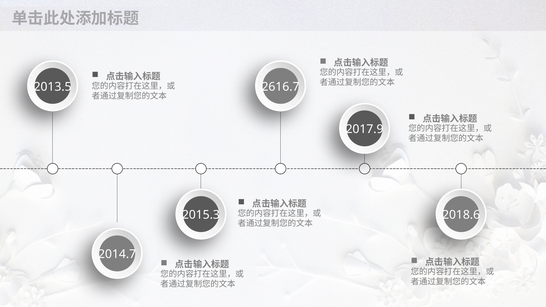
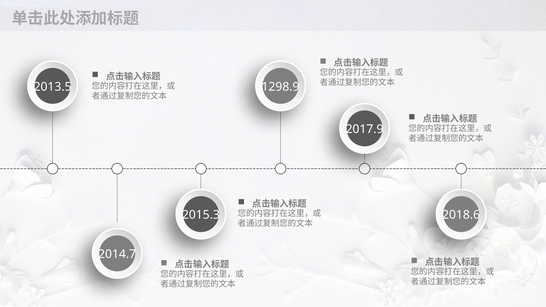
2616.7: 2616.7 -> 1298.9
